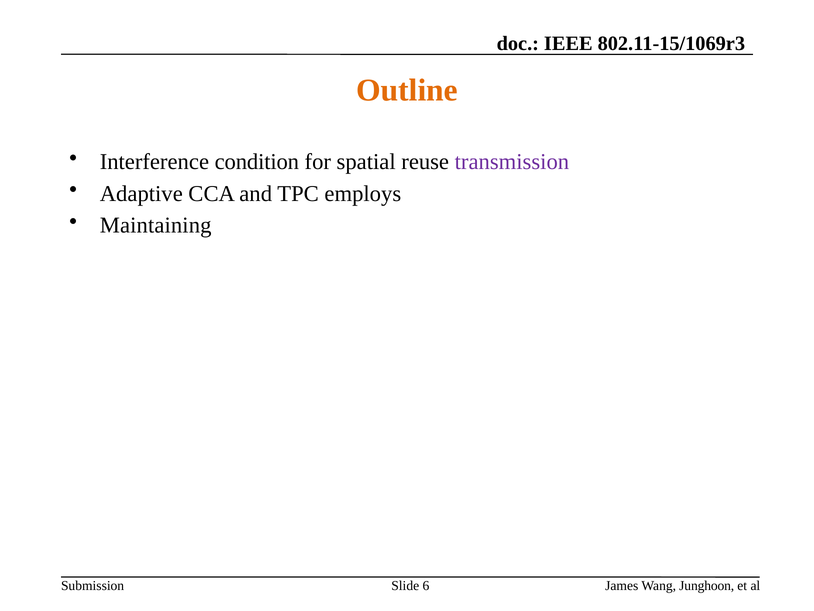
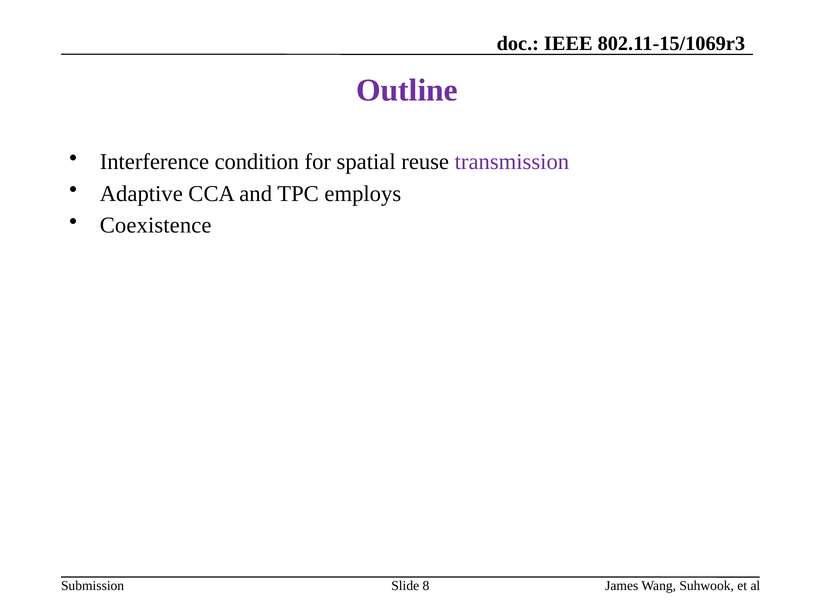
Outline colour: orange -> purple
Maintaining: Maintaining -> Coexistence
6: 6 -> 8
Junghoon: Junghoon -> Suhwook
